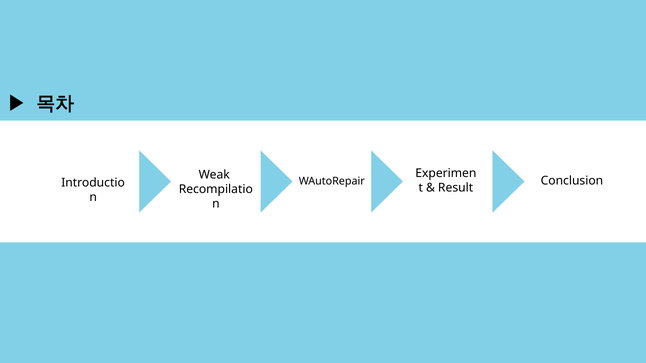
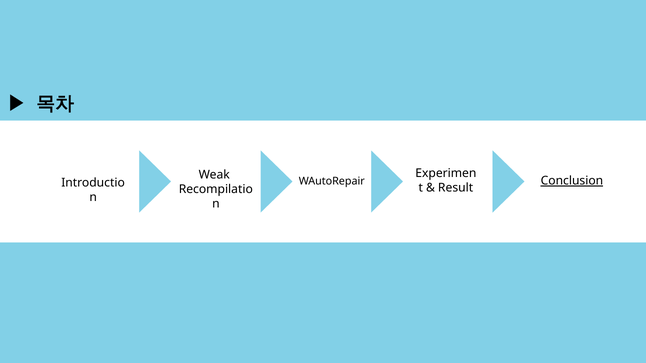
Conclusion underline: none -> present
